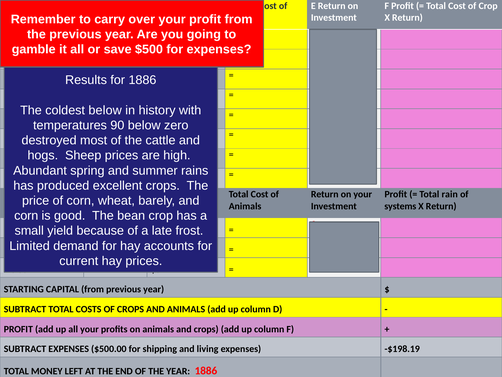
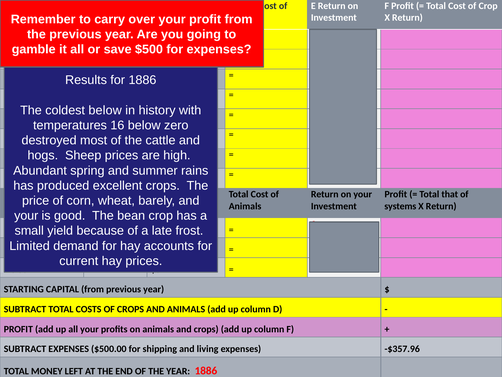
90: 90 -> 16
Total rain: rain -> that
corn at (26, 215): corn -> your
-$198.19: -$198.19 -> -$357.96
